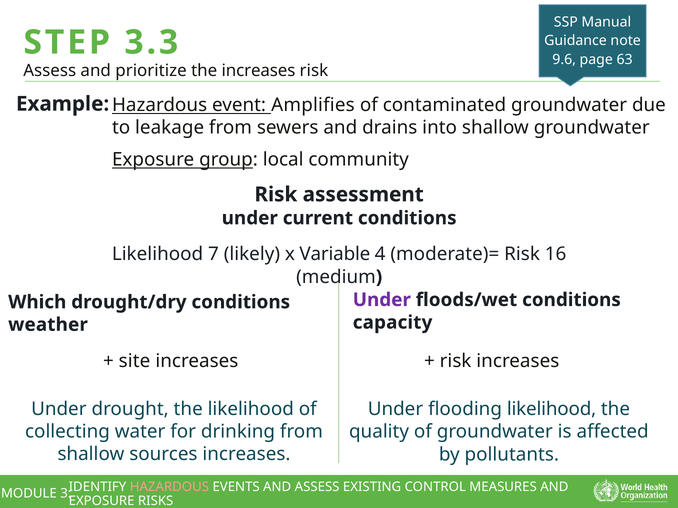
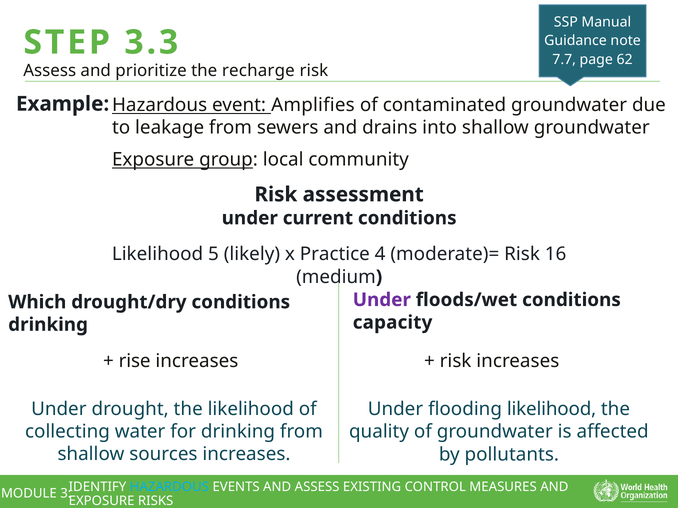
9.6: 9.6 -> 7.7
63: 63 -> 62
the increases: increases -> recharge
7: 7 -> 5
Variable: Variable -> Practice
weather at (48, 325): weather -> drinking
site: site -> rise
HAZARDOUS at (169, 487) colour: pink -> light blue
